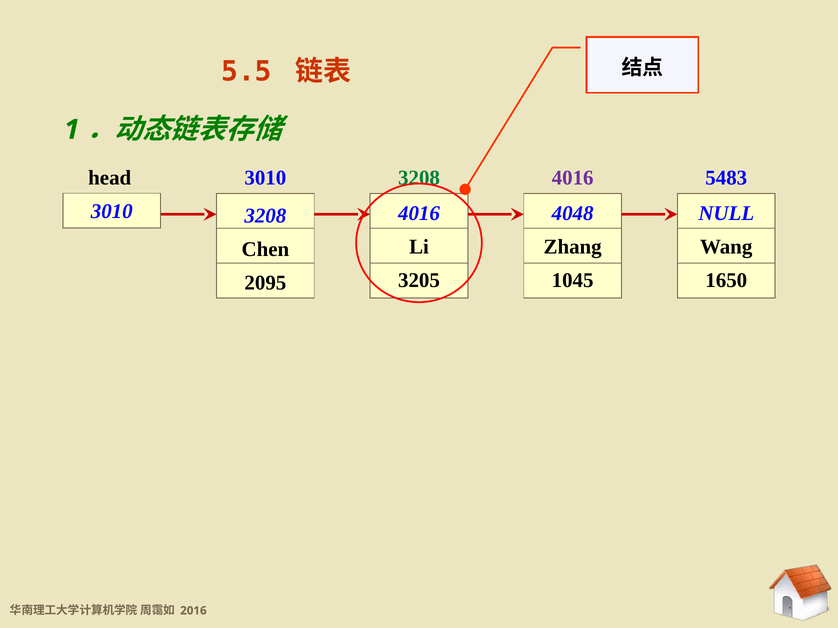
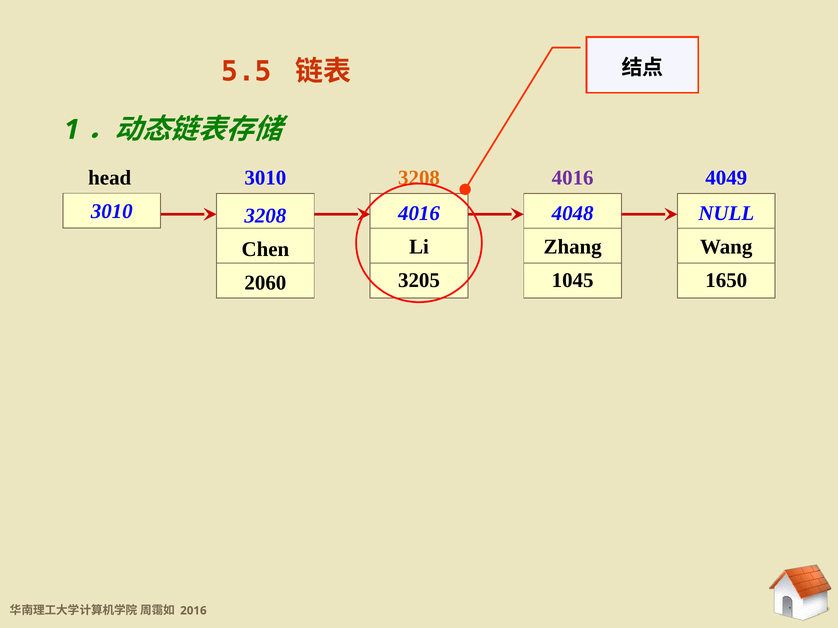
3208 at (419, 178) colour: green -> orange
5483: 5483 -> 4049
2095: 2095 -> 2060
